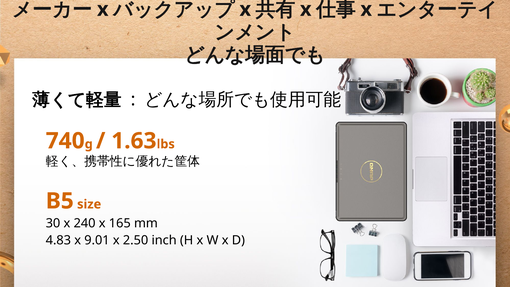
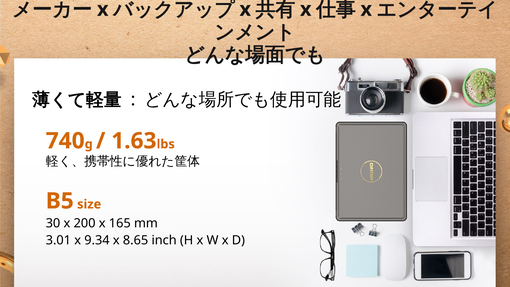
240: 240 -> 200
4.83: 4.83 -> 3.01
9.01: 9.01 -> 9.34
2.50: 2.50 -> 8.65
